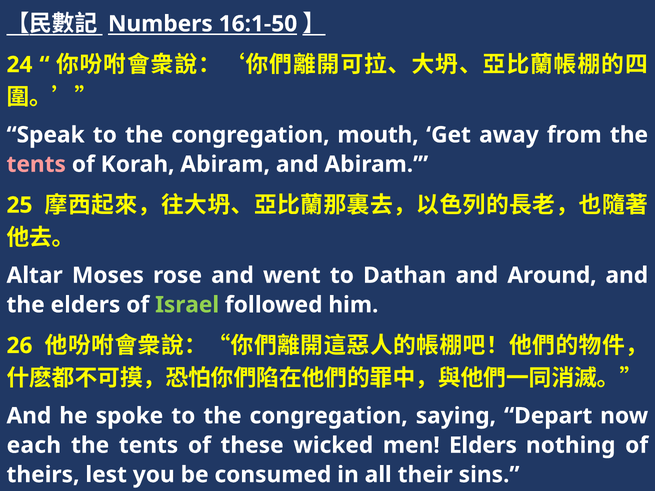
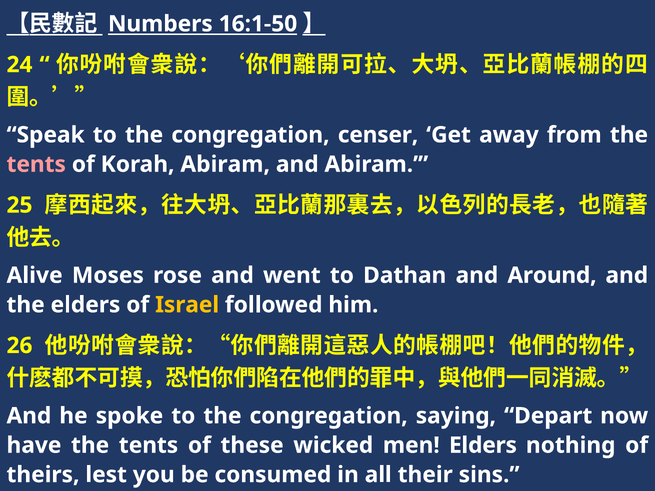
mouth: mouth -> censer
Altar: Altar -> Alive
Israel colour: light green -> yellow
each: each -> have
